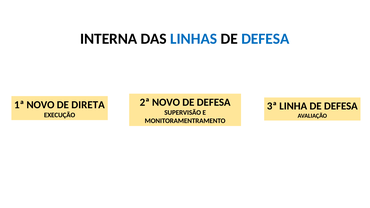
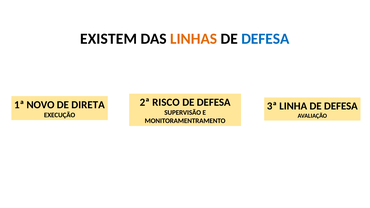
INTERNA: INTERNA -> EXISTEM
LINHAS colour: blue -> orange
2ª NOVO: NOVO -> RISCO
